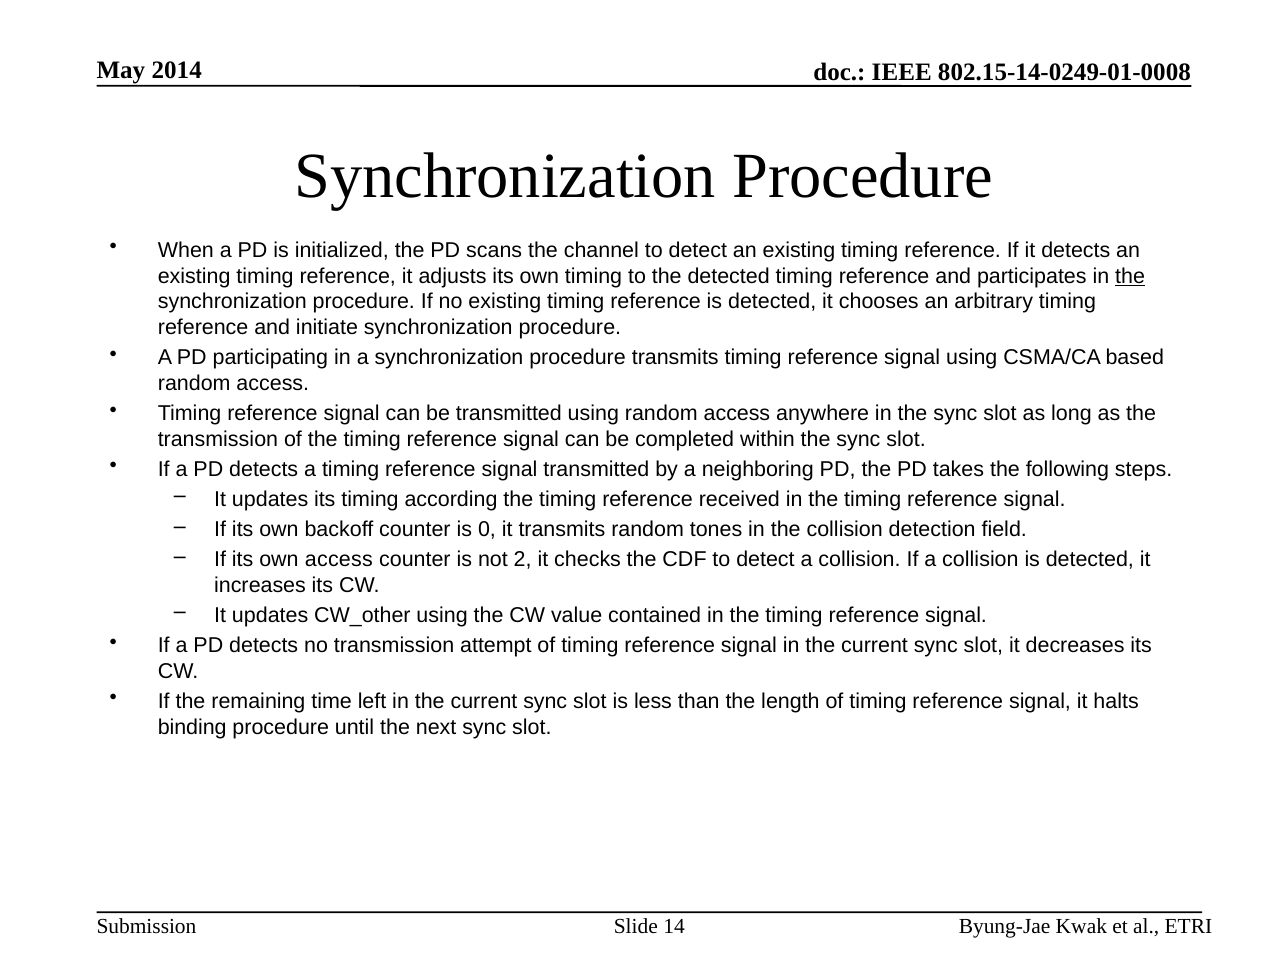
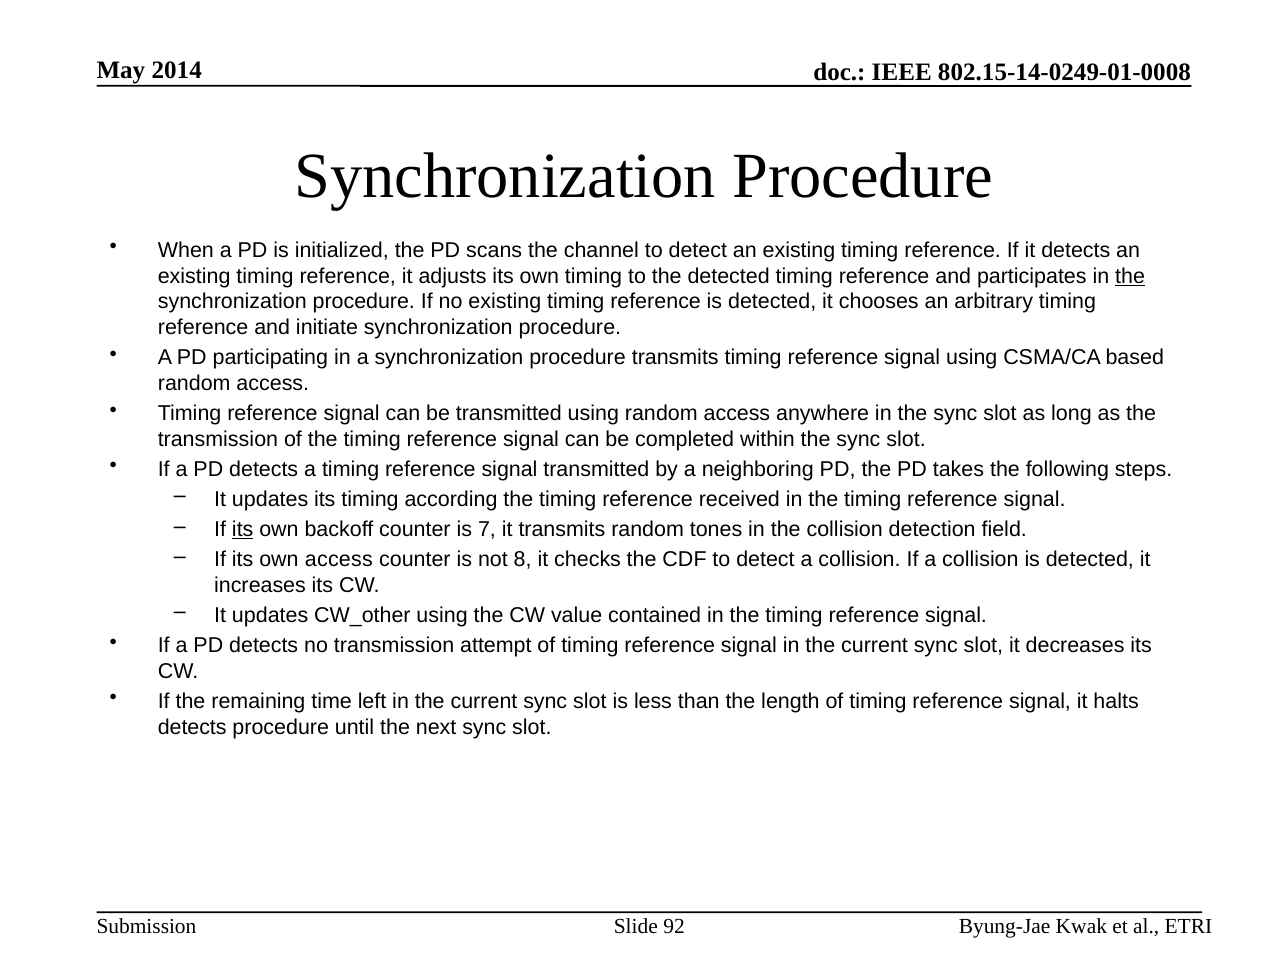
its at (243, 529) underline: none -> present
0: 0 -> 7
2: 2 -> 8
binding at (192, 727): binding -> detects
14: 14 -> 92
